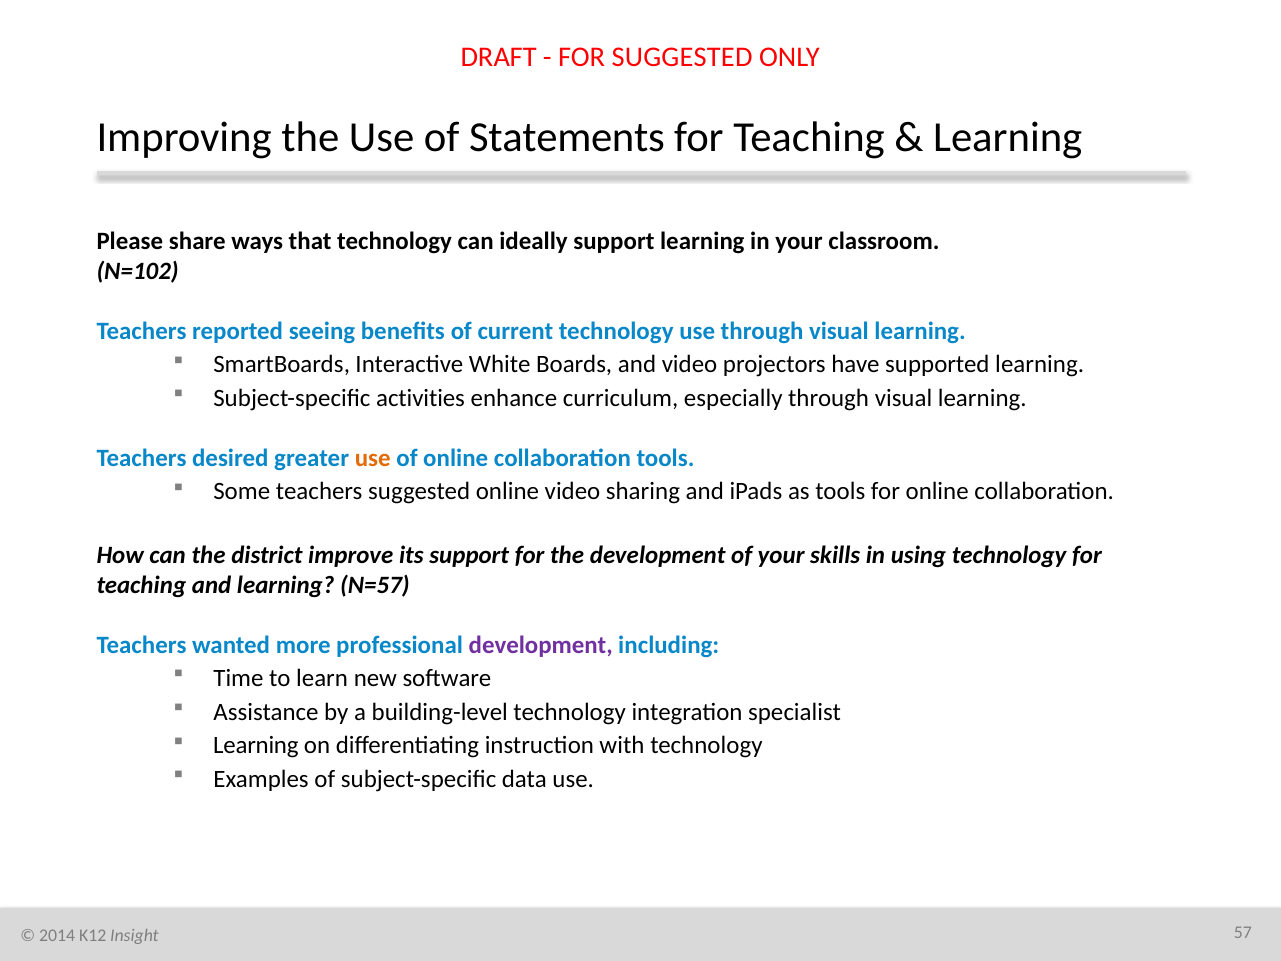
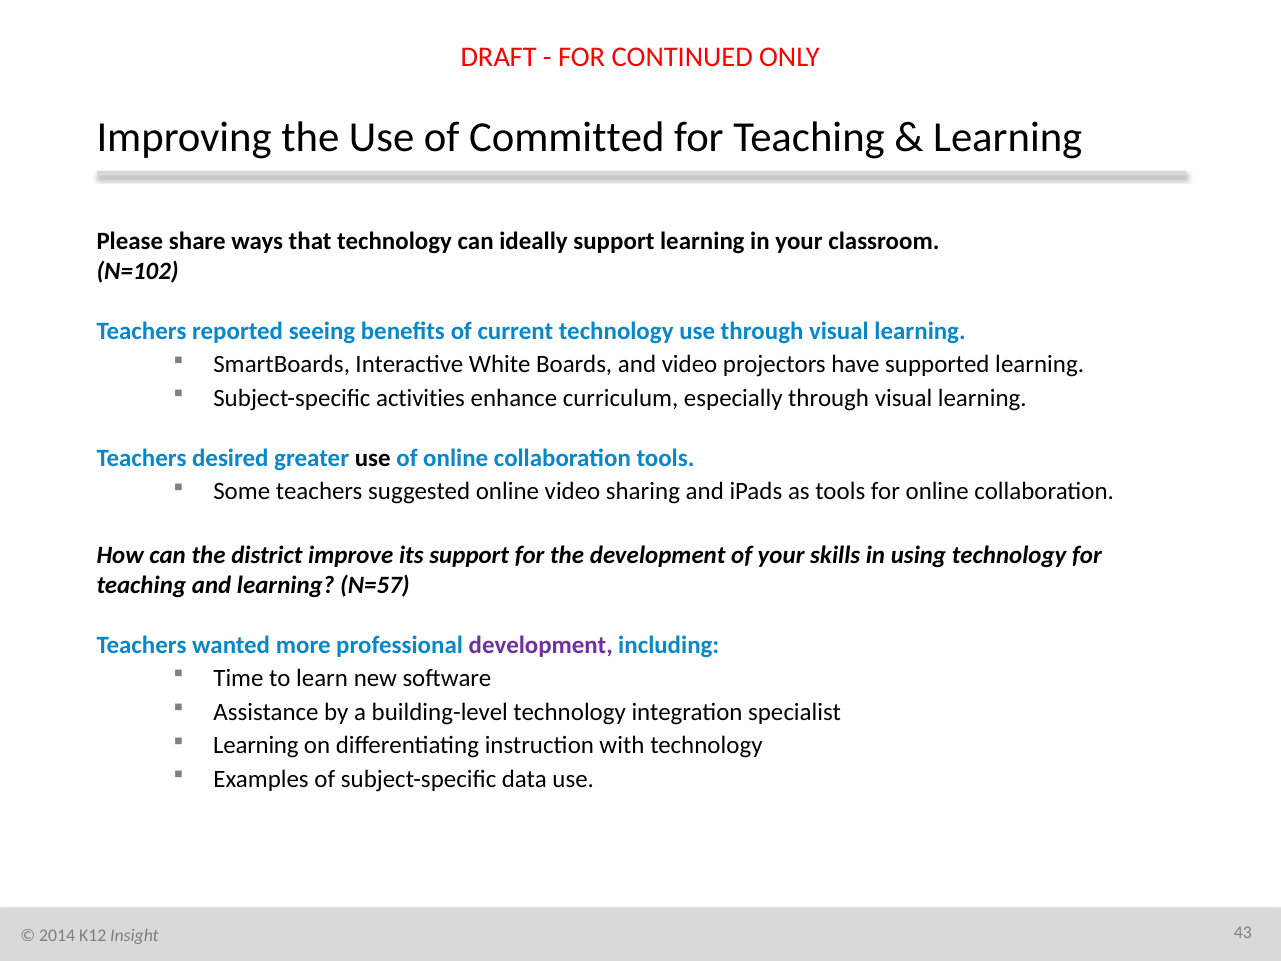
FOR SUGGESTED: SUGGESTED -> CONTINUED
Statements: Statements -> Committed
use at (373, 458) colour: orange -> black
57: 57 -> 43
